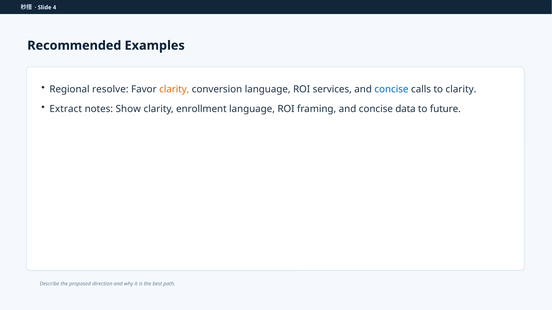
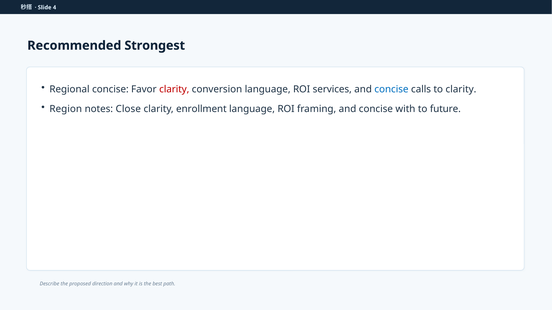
Examples: Examples -> Strongest
Regional resolve: resolve -> concise
clarity at (174, 89) colour: orange -> red
Extract: Extract -> Region
Show: Show -> Close
data: data -> with
